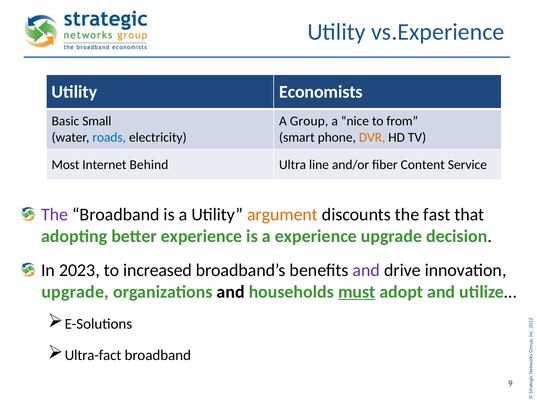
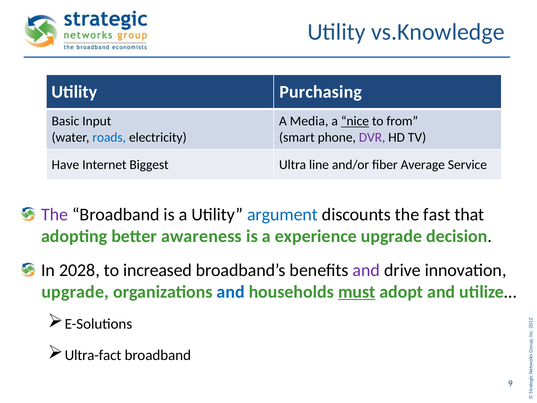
vs.Experience: vs.Experience -> vs.Knowledge
Economists: Economists -> Purchasing
Small: Small -> Input
Group: Group -> Media
nice underline: none -> present
DVR colour: orange -> purple
Most: Most -> Have
Behind: Behind -> Biggest
Content: Content -> Average
argument colour: orange -> blue
better experience: experience -> awareness
2023: 2023 -> 2028
and at (231, 292) colour: black -> blue
